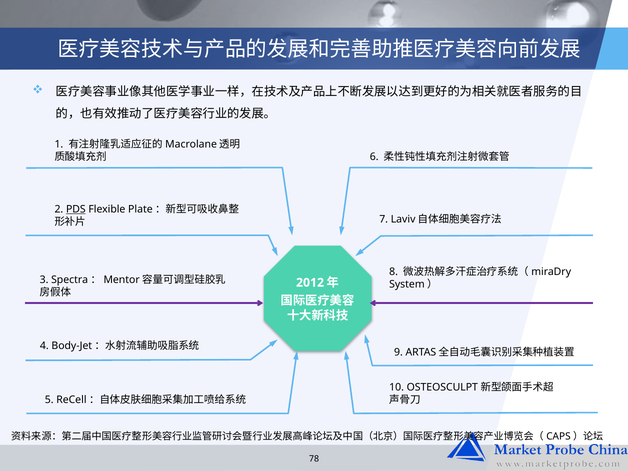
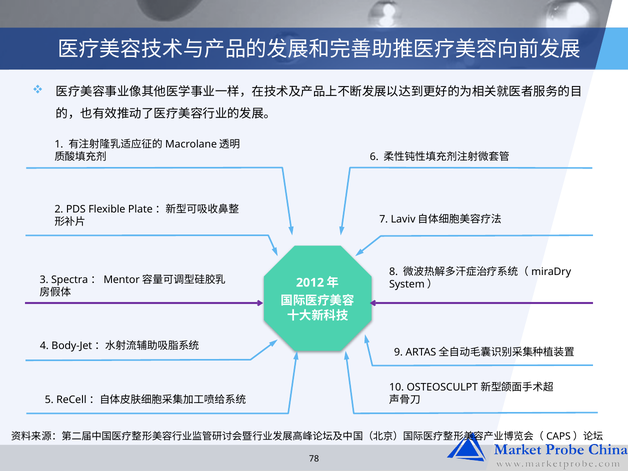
PDS underline: present -> none
